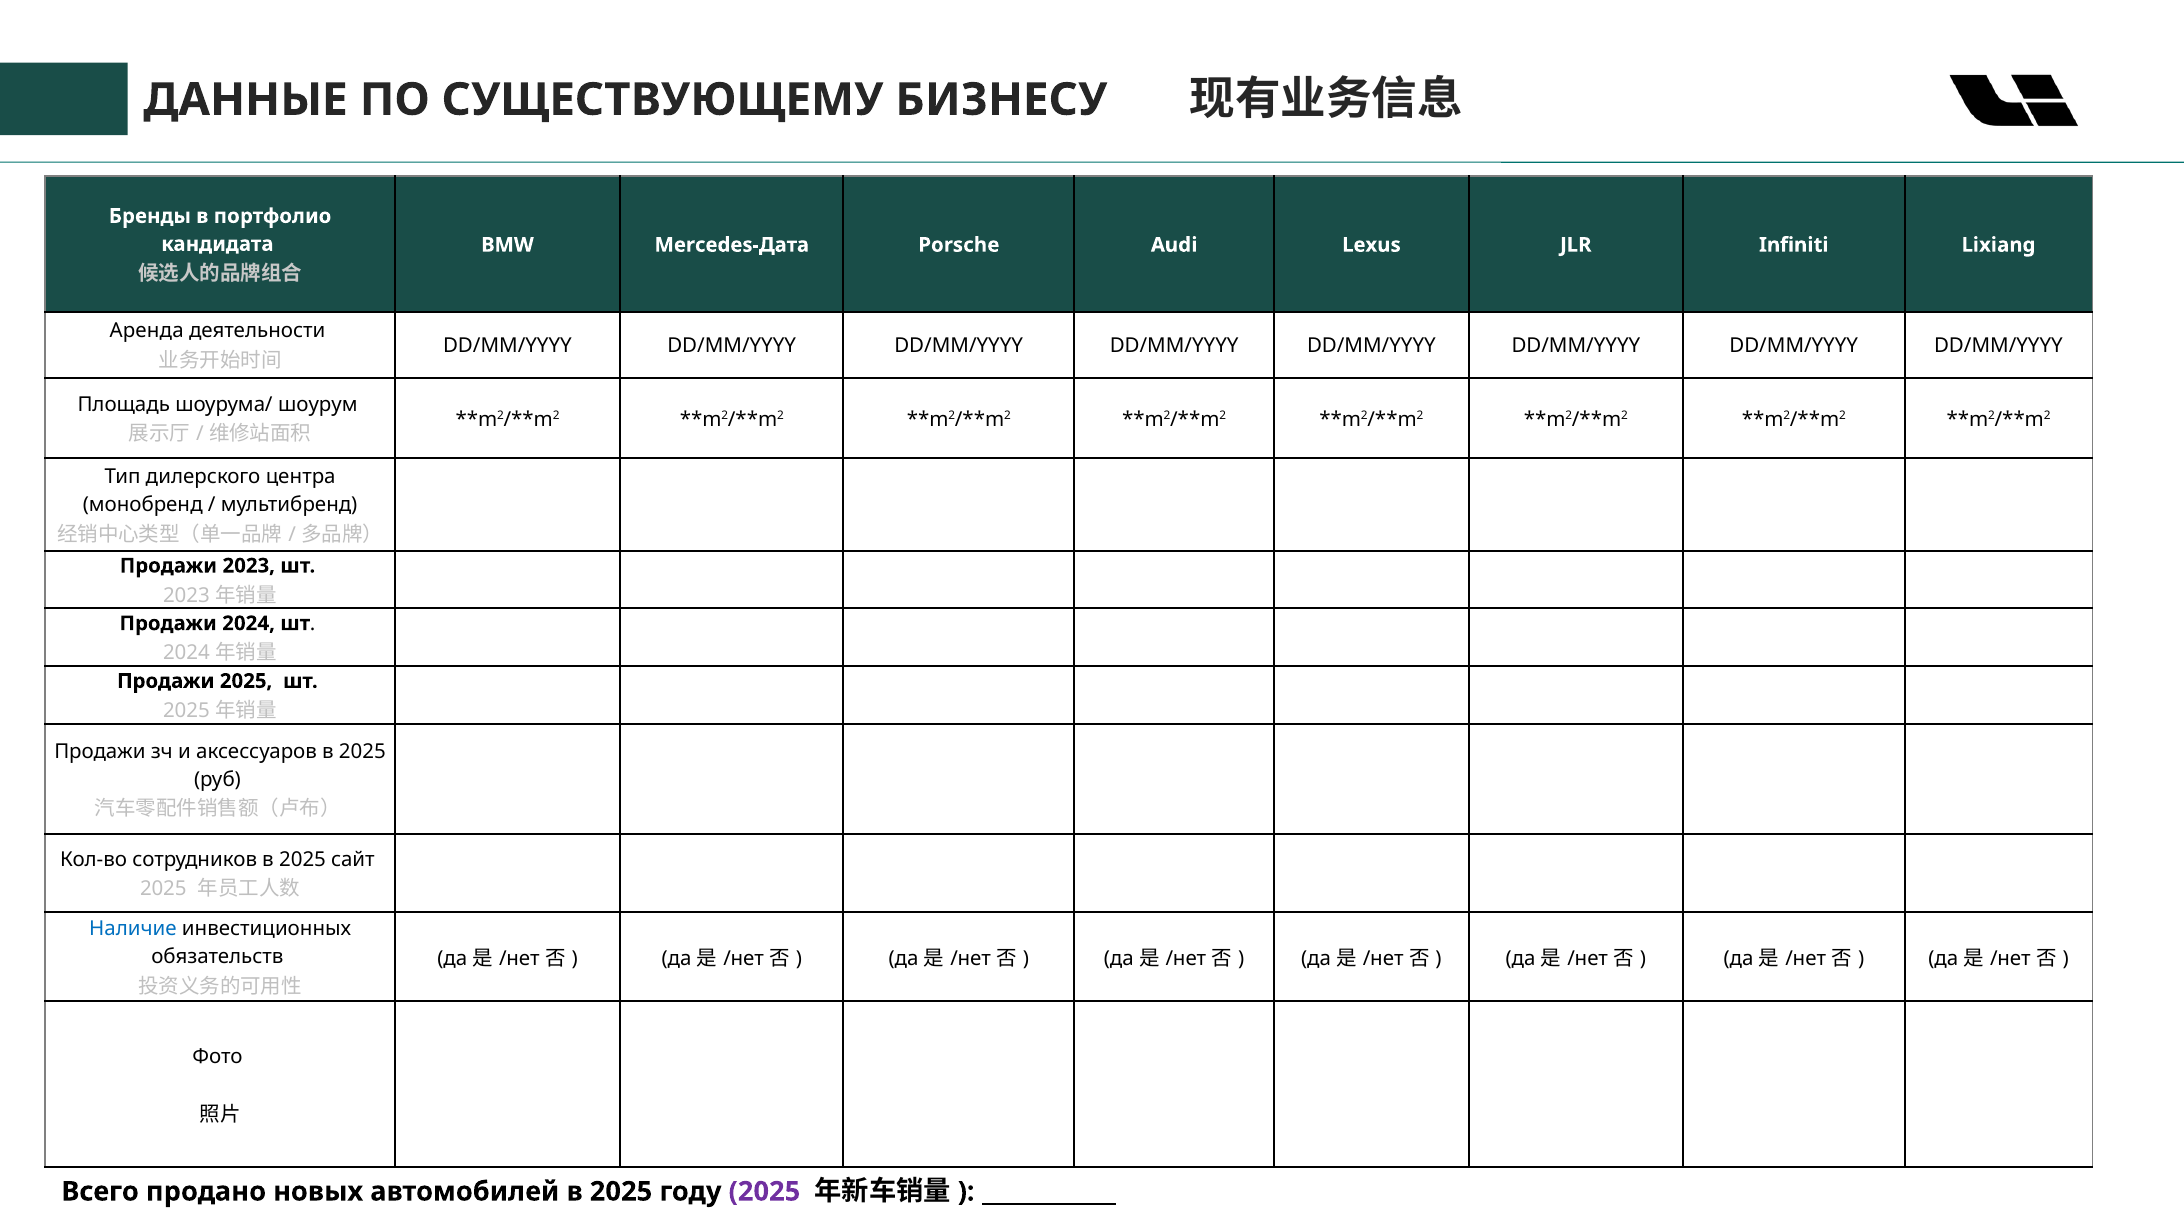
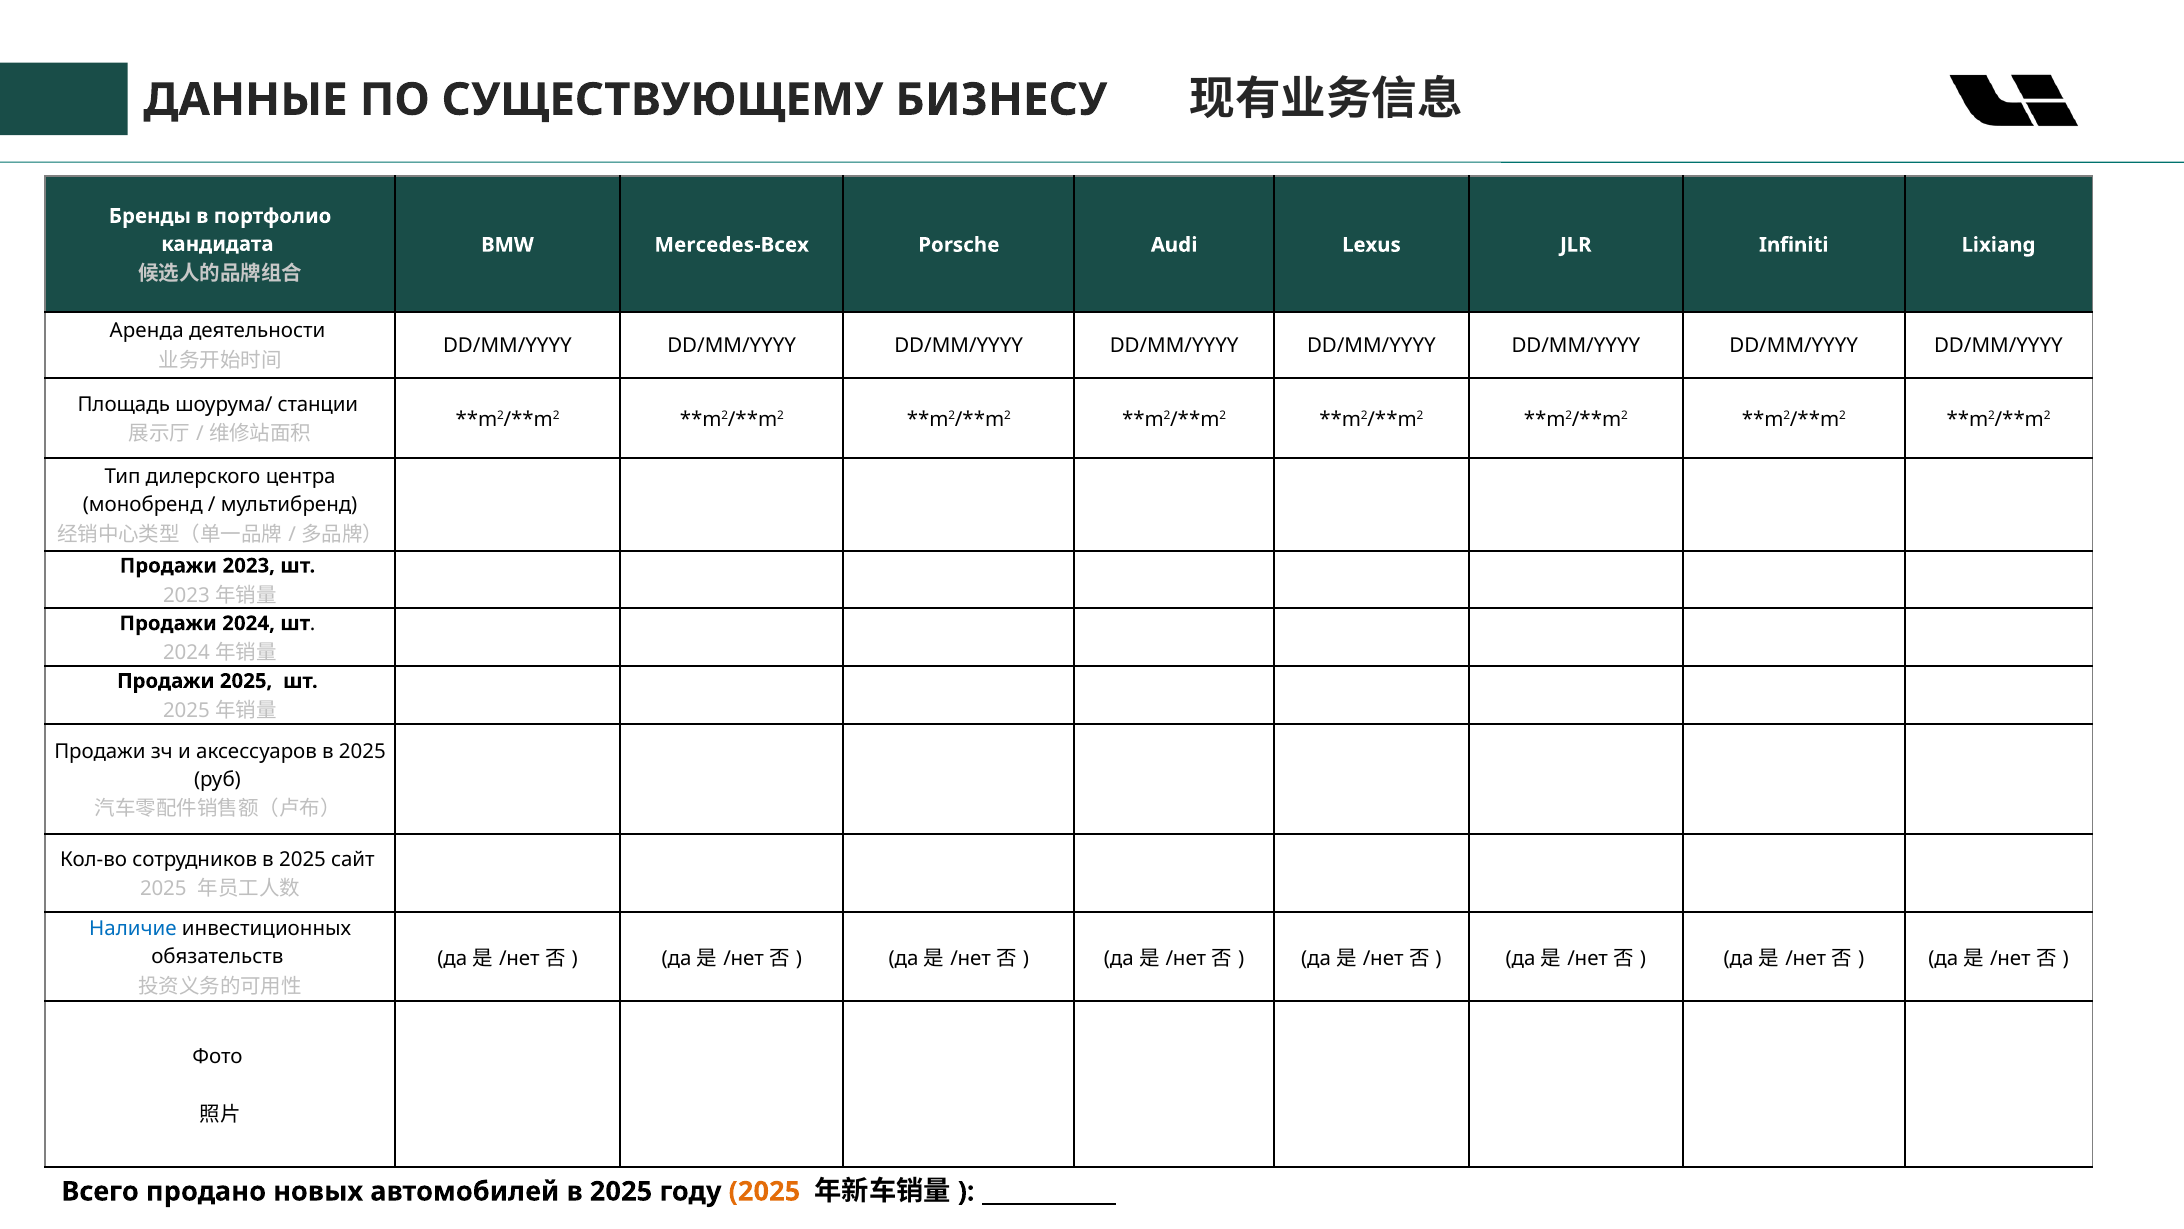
Mercedes-Дата: Mercedes-Дата -> Mercedes-Всех
шоурум: шоурум -> станции
2025 at (764, 1191) colour: purple -> orange
